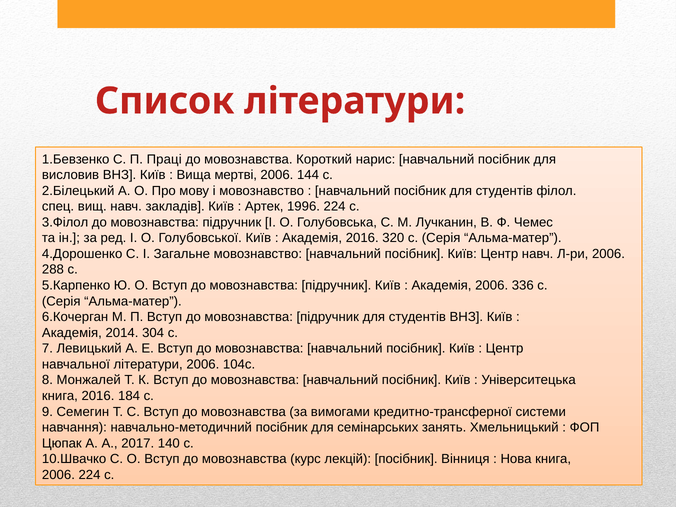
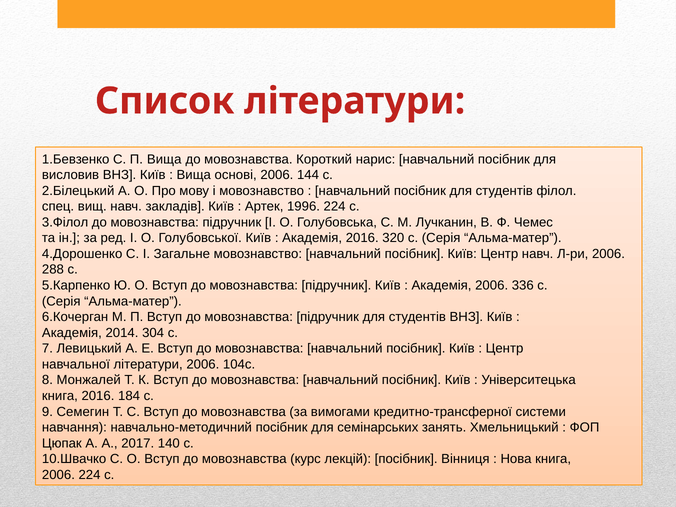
П Праці: Праці -> Вища
мертві: мертві -> основі
